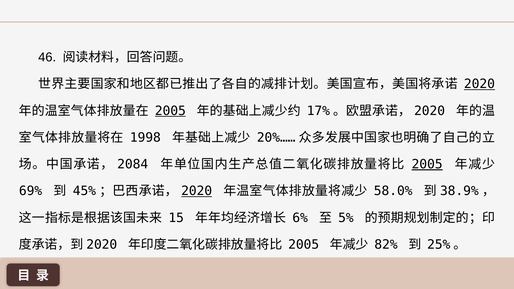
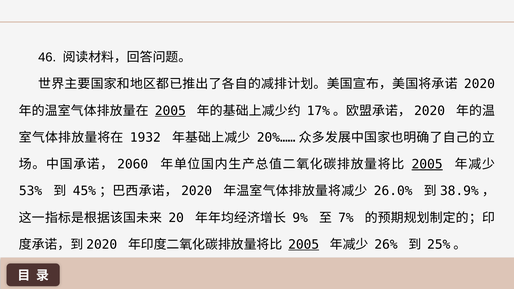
2020 at (479, 84) underline: present -> none
1998: 1998 -> 1932
2084: 2084 -> 2060
69%: 69% -> 53%
2020 at (197, 191) underline: present -> none
58.0%: 58.0% -> 26.0%
15: 15 -> 20
6%: 6% -> 9%
5%: 5% -> 7%
2005 at (304, 245) underline: none -> present
82%: 82% -> 26%
